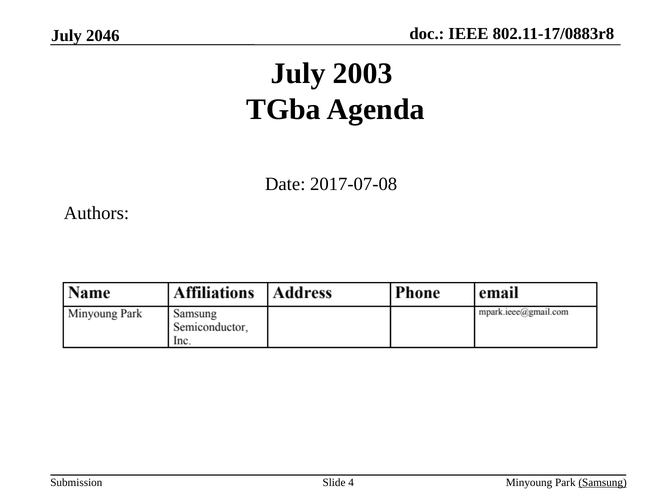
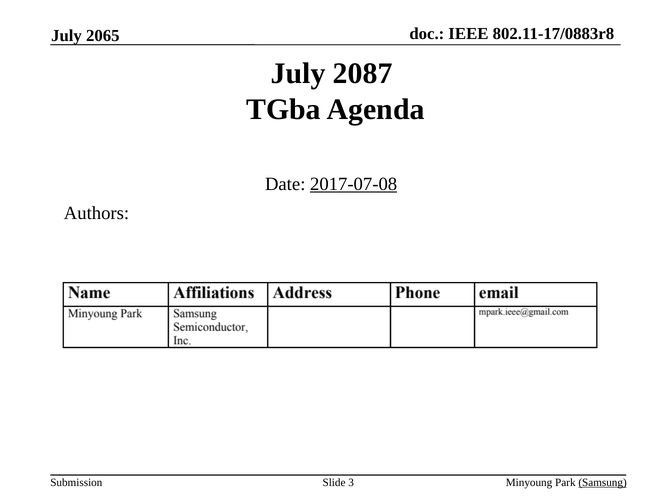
2046: 2046 -> 2065
2003: 2003 -> 2087
2017-07-08 underline: none -> present
4: 4 -> 3
